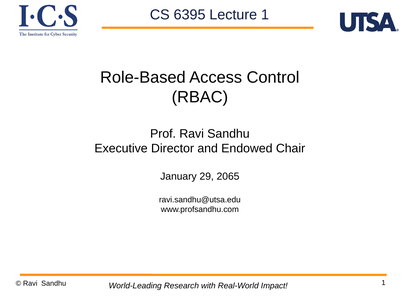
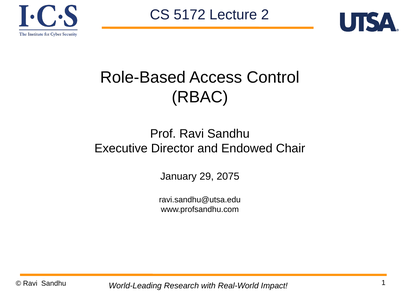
6395: 6395 -> 5172
Lecture 1: 1 -> 2
2065: 2065 -> 2075
